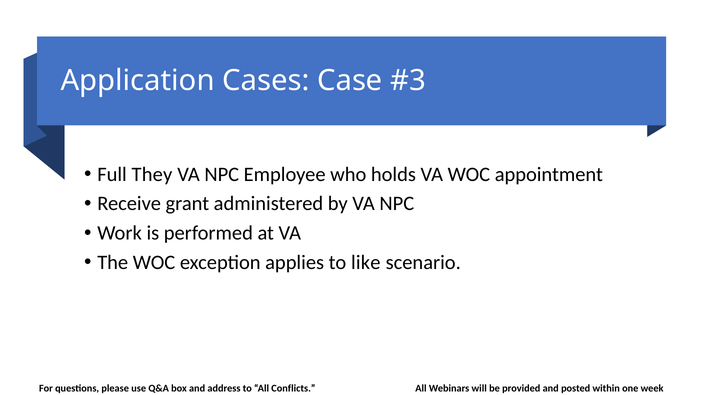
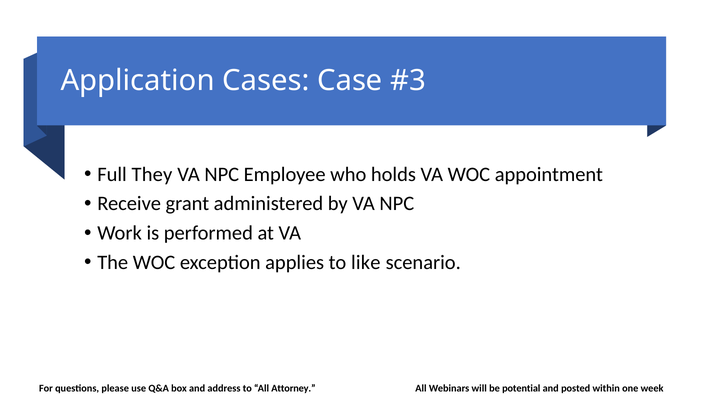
Conflicts: Conflicts -> Attorney
provided: provided -> potential
